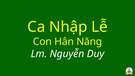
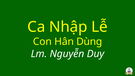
Năng: Năng -> Dùng
